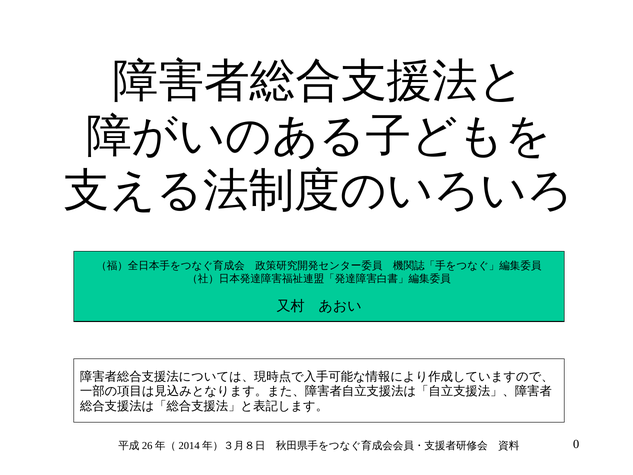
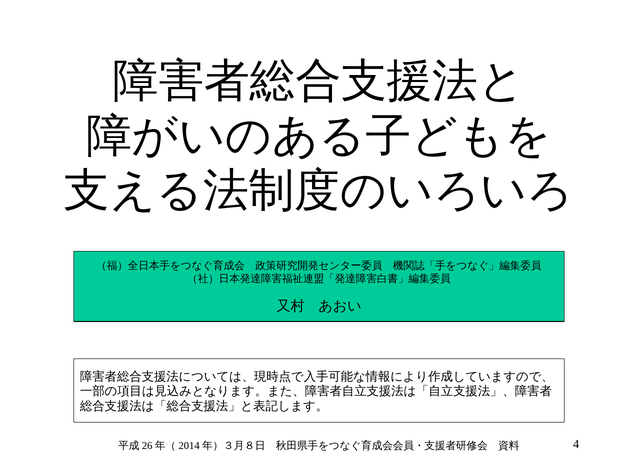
0: 0 -> 4
